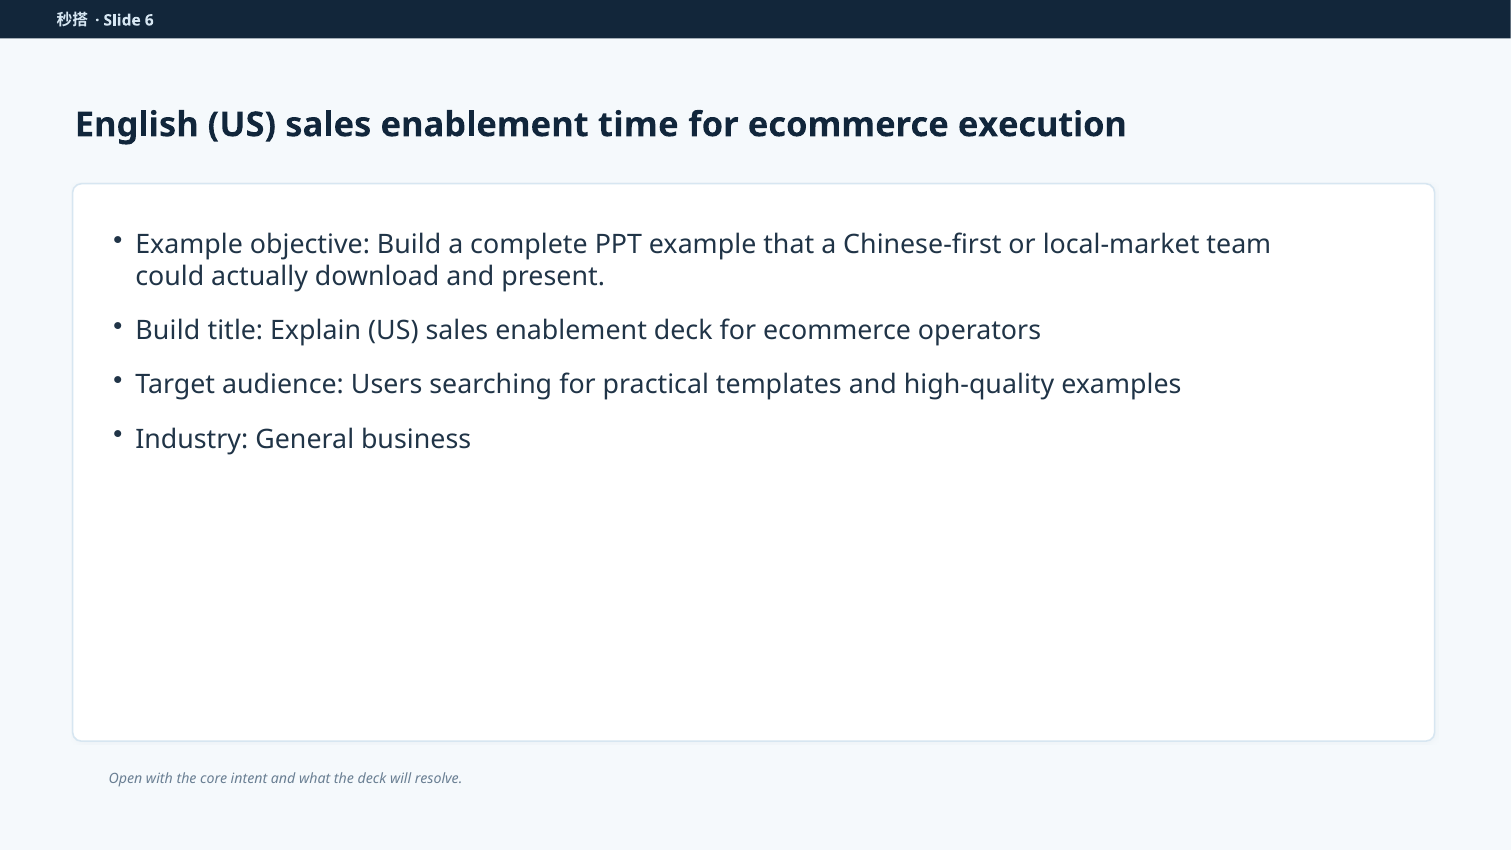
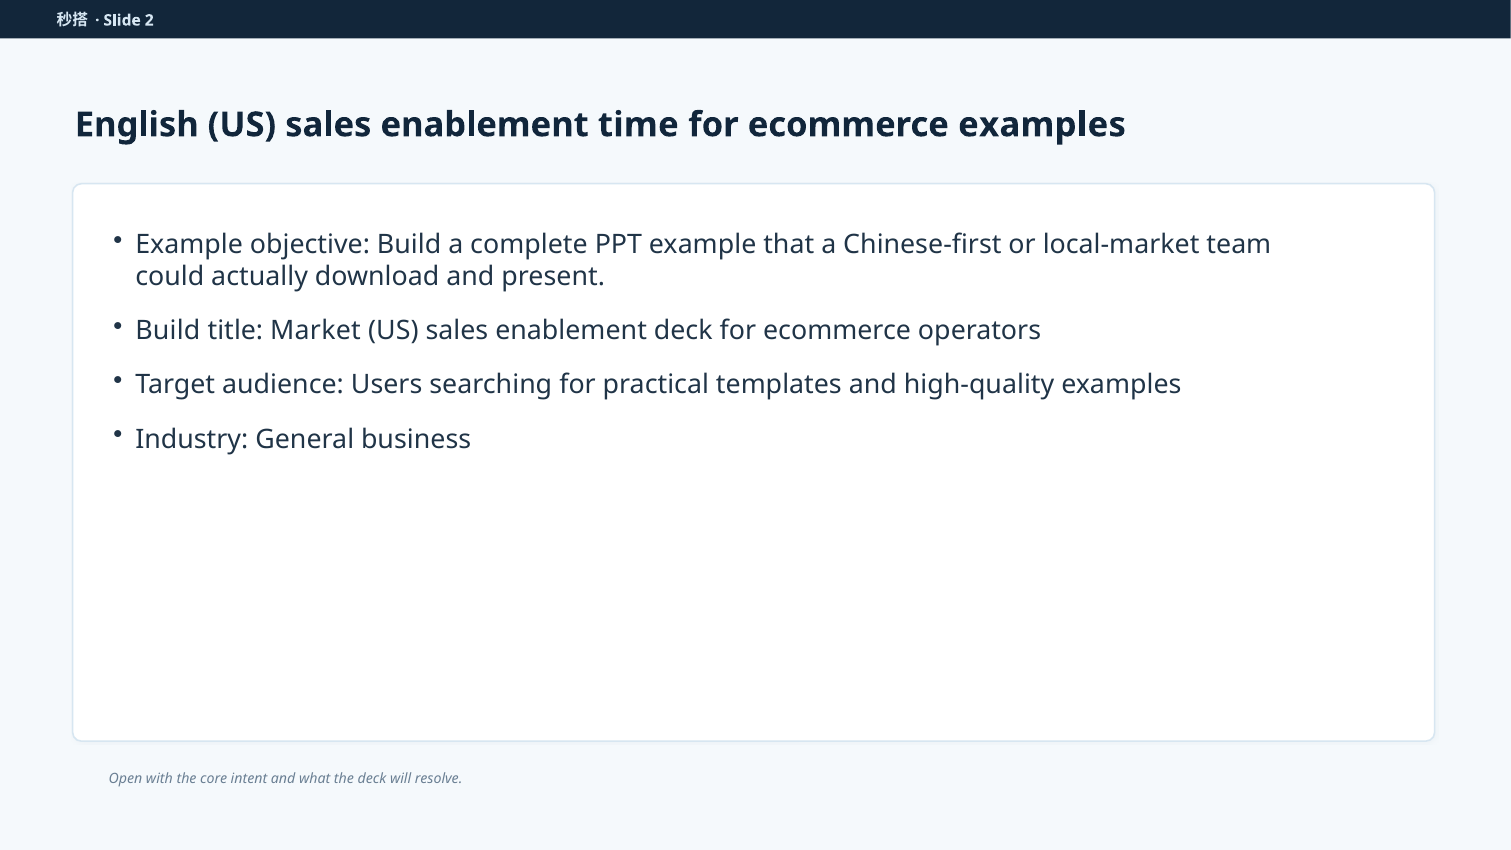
6: 6 -> 2
ecommerce execution: execution -> examples
Explain: Explain -> Market
